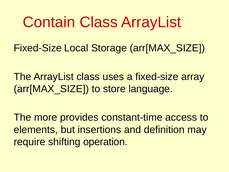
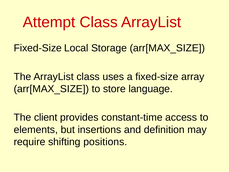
Contain: Contain -> Attempt
more: more -> client
operation: operation -> positions
